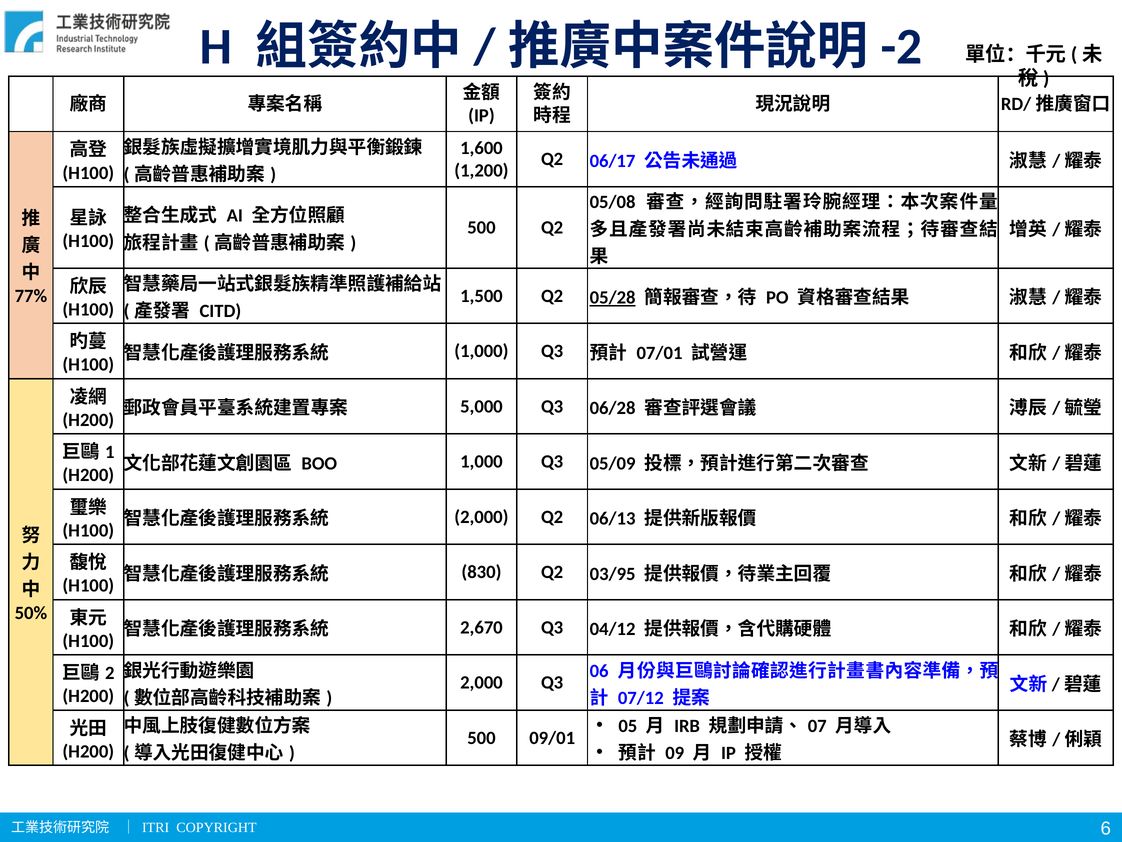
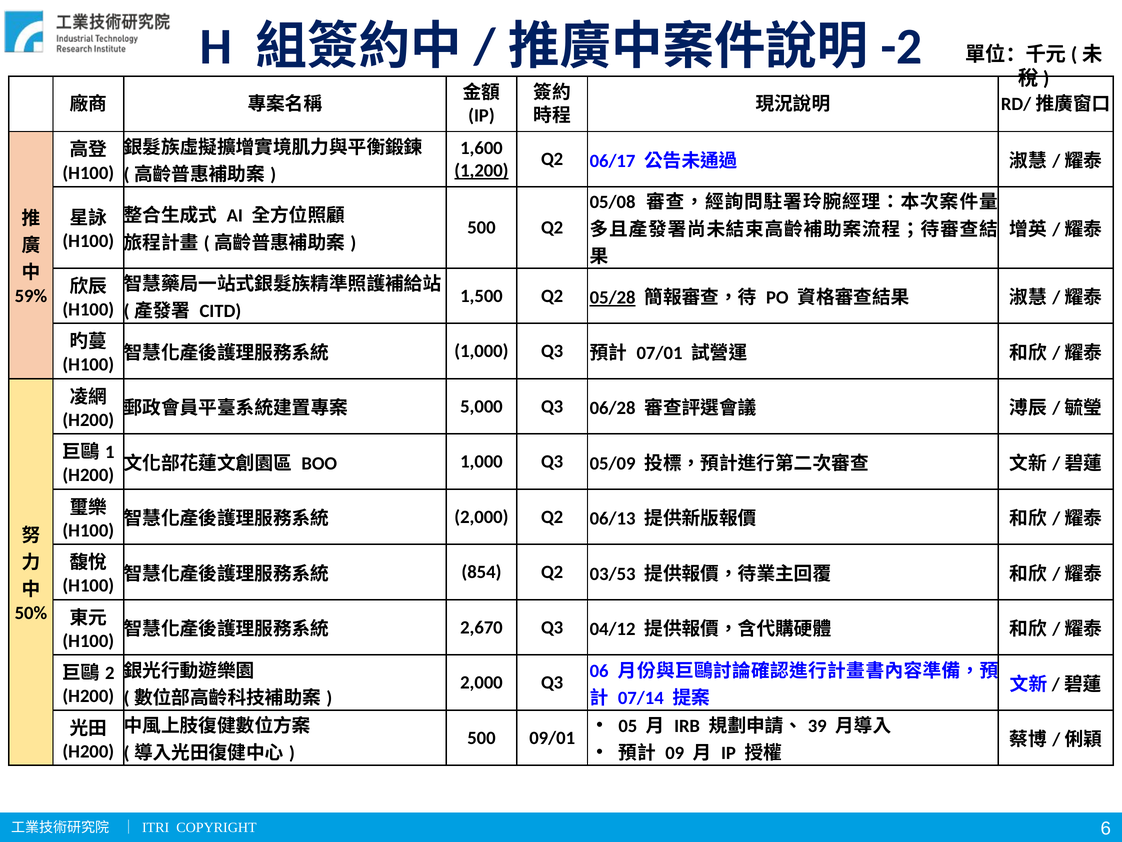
1,200 underline: none -> present
77%: 77% -> 59%
830: 830 -> 854
03/95: 03/95 -> 03/53
07/12: 07/12 -> 07/14
07: 07 -> 39
